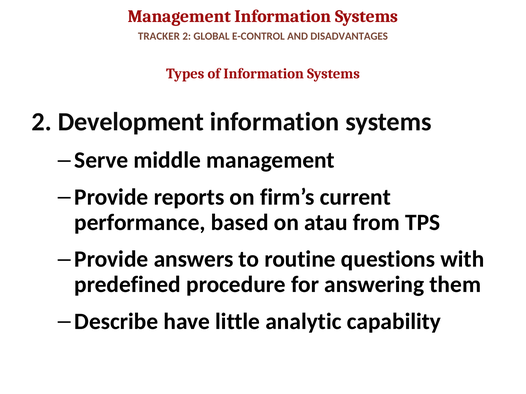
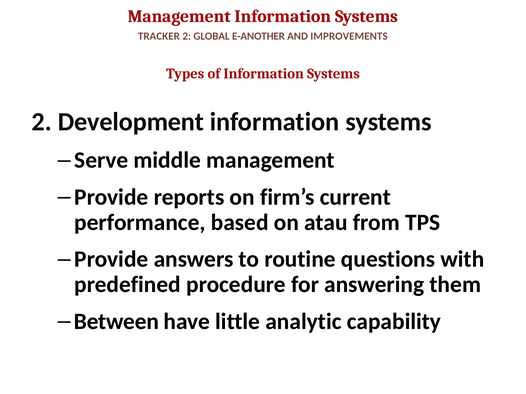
E-CONTROL: E-CONTROL -> E-ANOTHER
DISADVANTAGES: DISADVANTAGES -> IMPROVEMENTS
Describe: Describe -> Between
